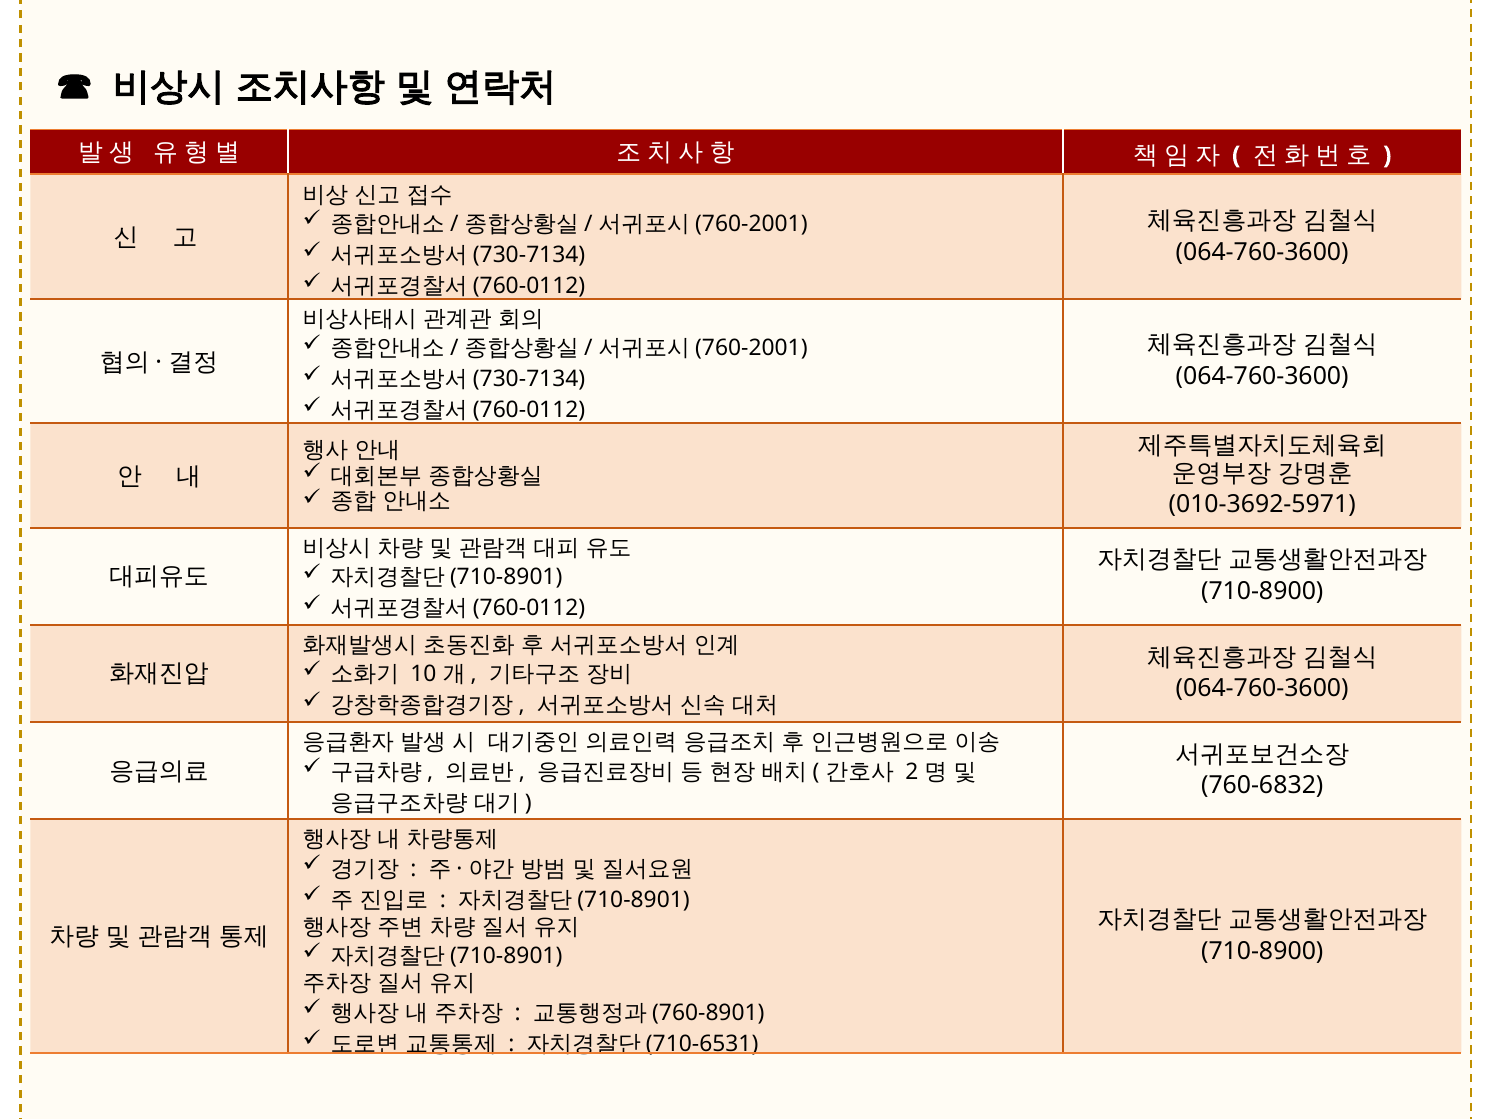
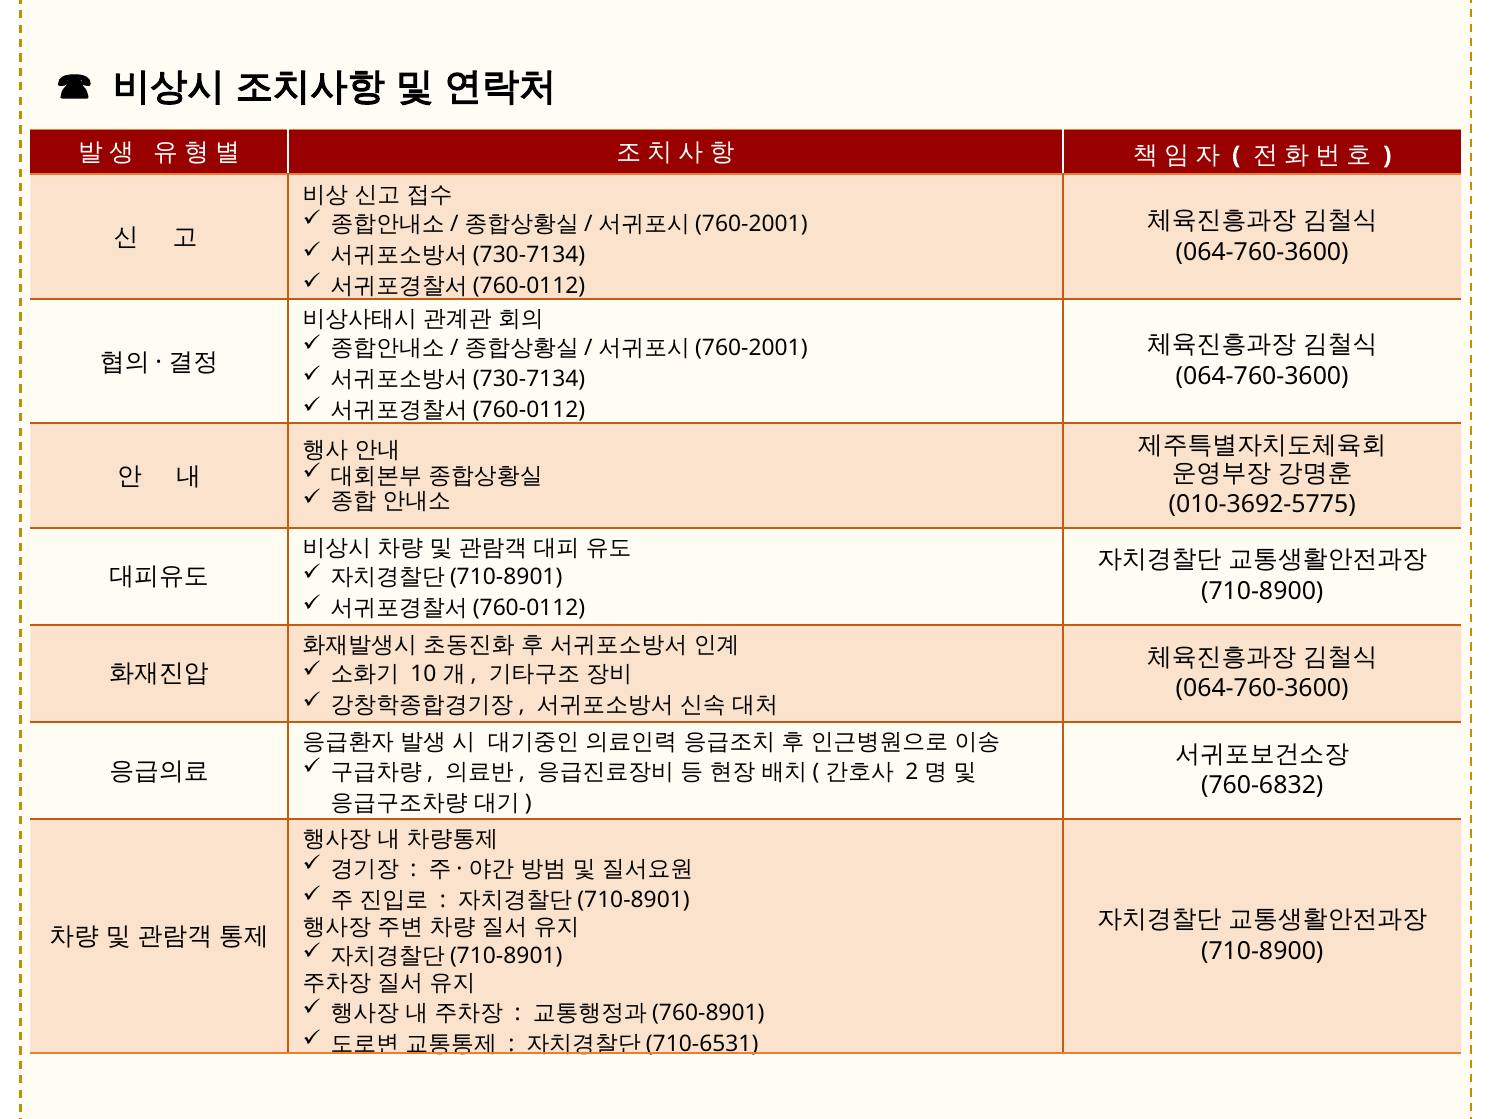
010-3692-5971: 010-3692-5971 -> 010-3692-5775
